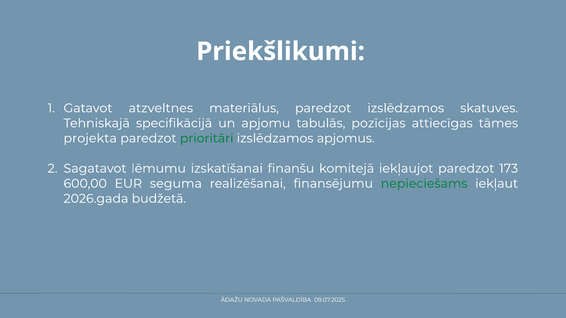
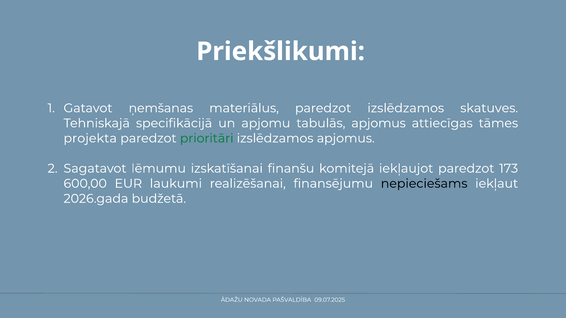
atzveltnes: atzveltnes -> ņemšanas
tabulās pozīcijas: pozīcijas -> apjomus
seguma: seguma -> laukumi
nepieciešams colour: green -> black
